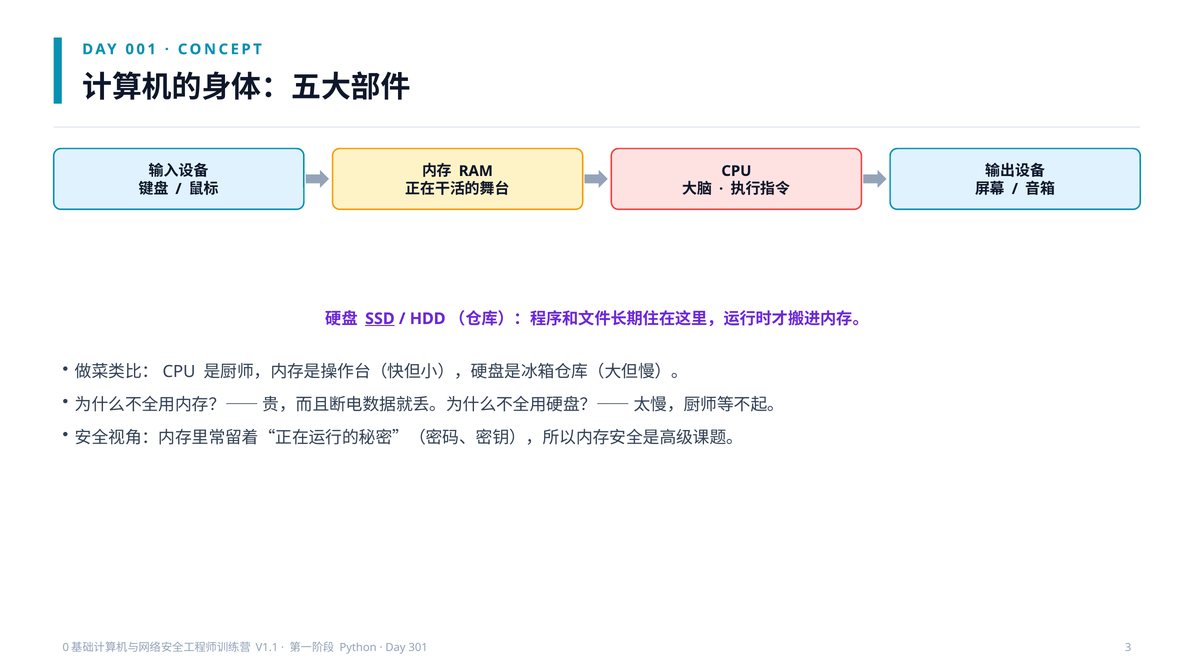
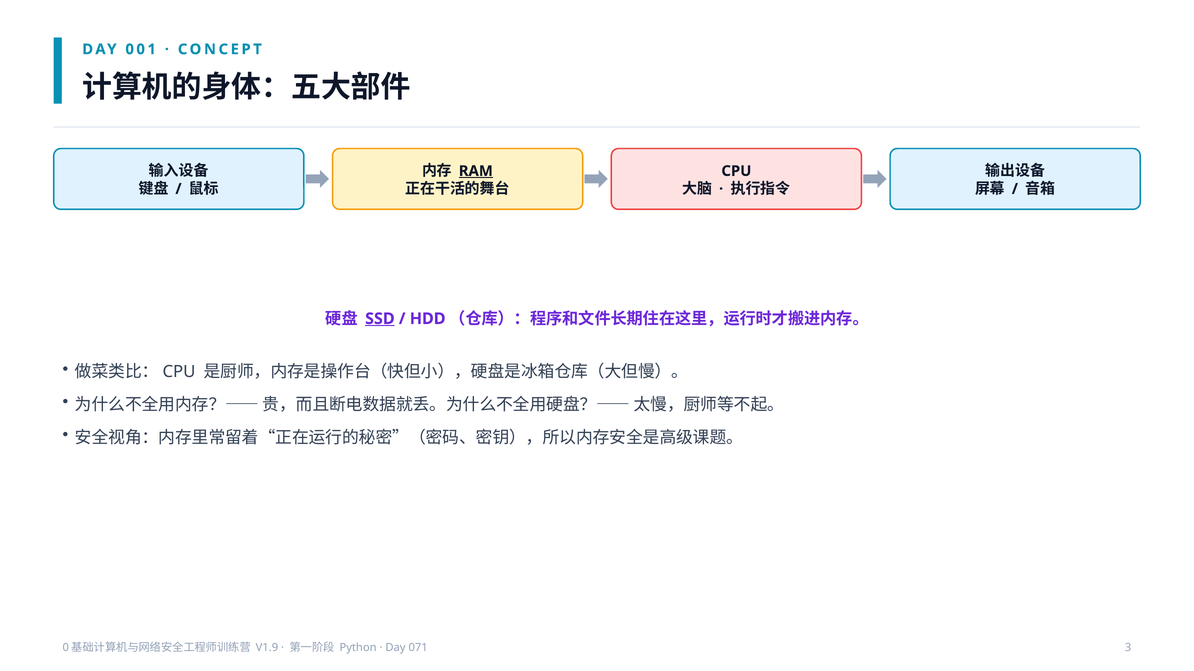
RAM underline: none -> present
V1.1: V1.1 -> V1.9
301: 301 -> 071
